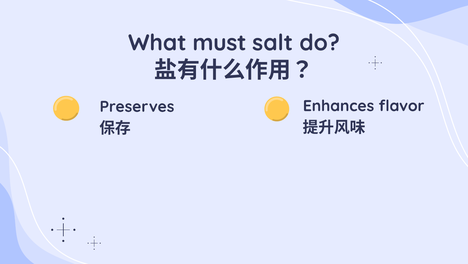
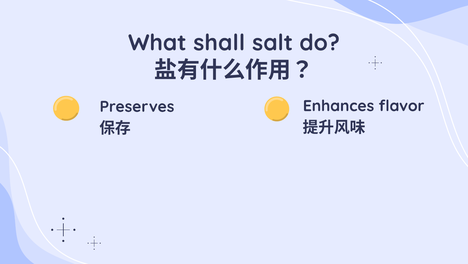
must: must -> shall
